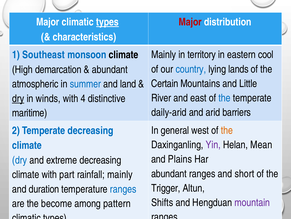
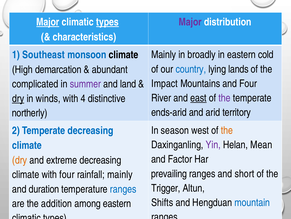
Major at (48, 22) underline: none -> present
Major at (190, 22) colour: red -> purple
territory: territory -> broadly
cool: cool -> cold
Certain: Certain -> Impact
and Little: Little -> Four
atmospheric: atmospheric -> complicated
summer colour: blue -> purple
east underline: none -> present
the at (225, 98) colour: blue -> purple
daily-arid: daily-arid -> ends-arid
barriers: barriers -> territory
maritime: maritime -> northerly
general: general -> season
Plains: Plains -> Factor
dry at (20, 160) colour: blue -> orange
abundant at (169, 173): abundant -> prevailing
with part: part -> four
mountain colour: purple -> blue
become: become -> addition
among pattern: pattern -> eastern
